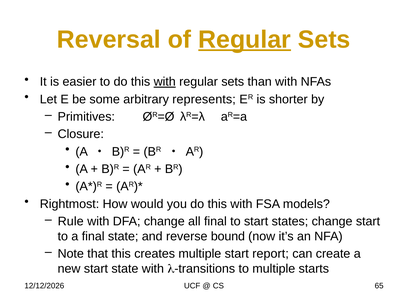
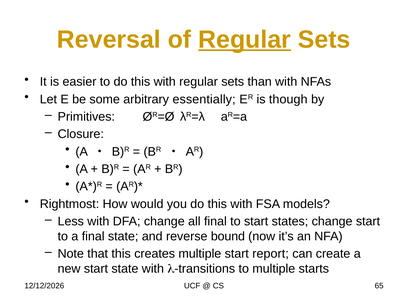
with at (165, 82) underline: present -> none
represents: represents -> essentially
shorter: shorter -> though
Rule: Rule -> Less
